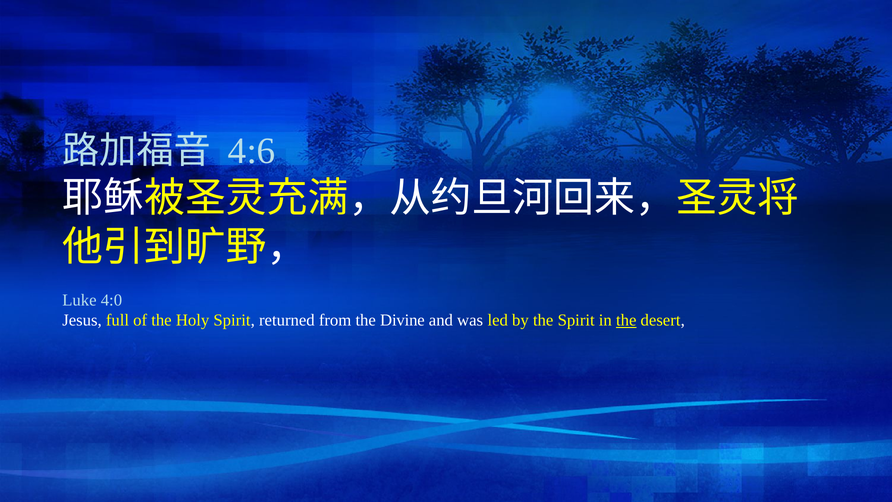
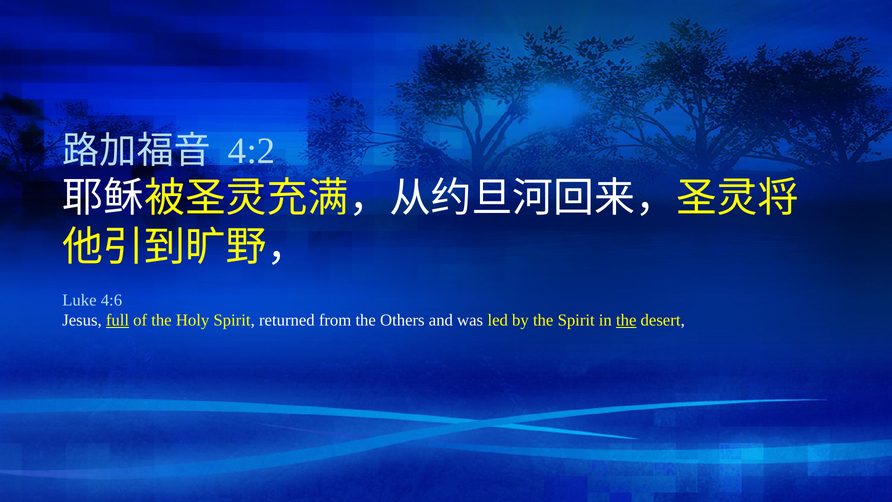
4:6: 4:6 -> 4:2
4:0: 4:0 -> 4:6
full underline: none -> present
Divine: Divine -> Others
